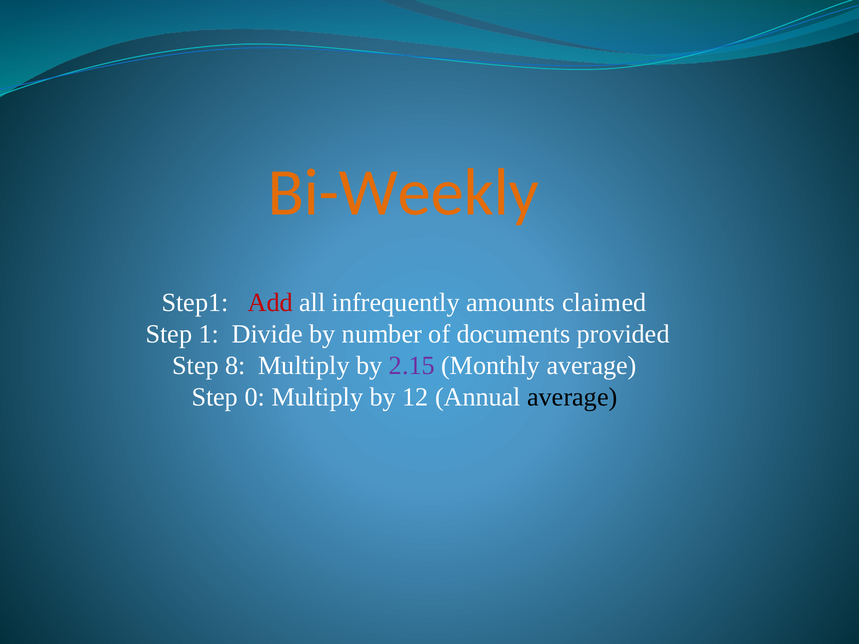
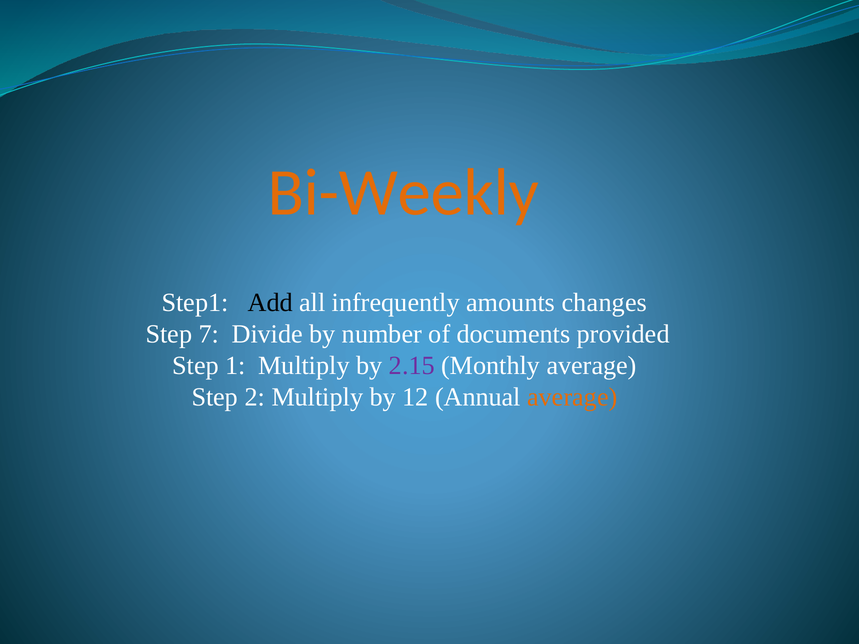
Add colour: red -> black
claimed: claimed -> changes
1: 1 -> 7
8: 8 -> 1
0: 0 -> 2
average at (572, 397) colour: black -> orange
